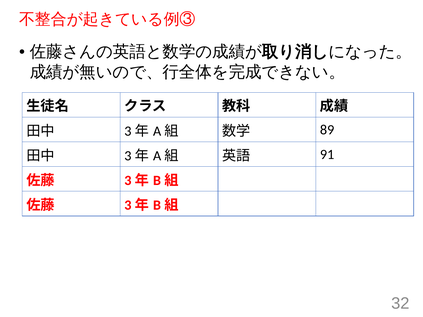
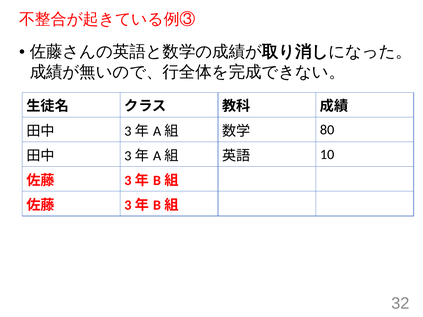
89: 89 -> 80
91: 91 -> 10
